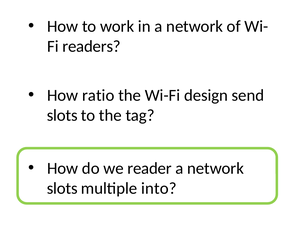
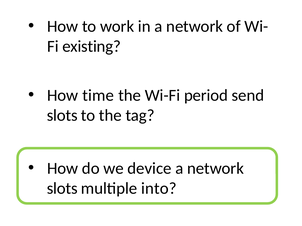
readers: readers -> existing
ratio: ratio -> time
design: design -> period
reader: reader -> device
